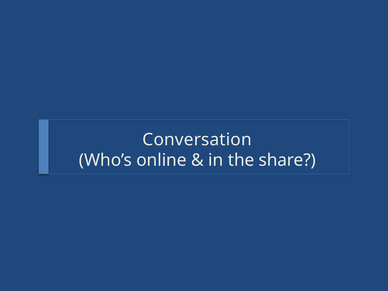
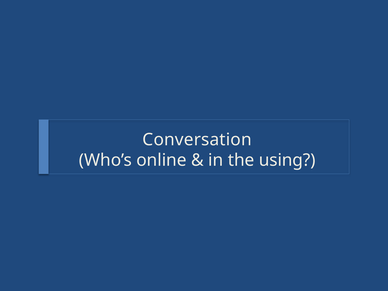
share: share -> using
